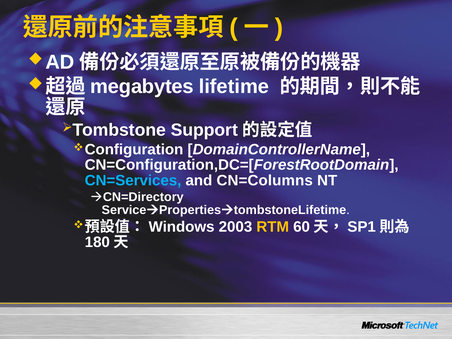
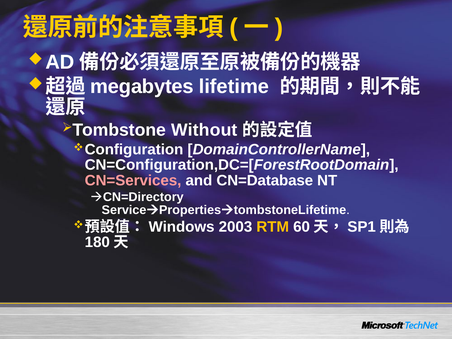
Support: Support -> Without
CN=Services colour: light blue -> pink
CN=Columns: CN=Columns -> CN=Database
